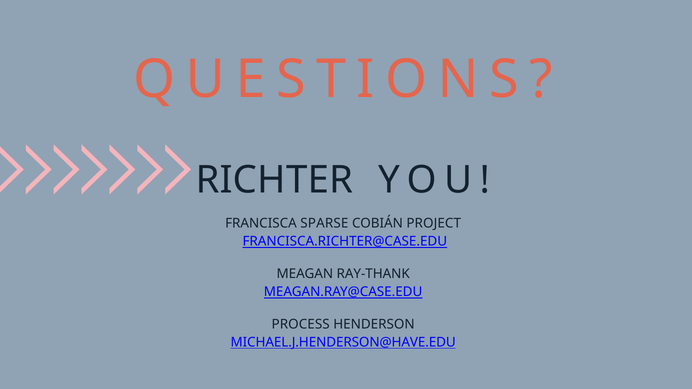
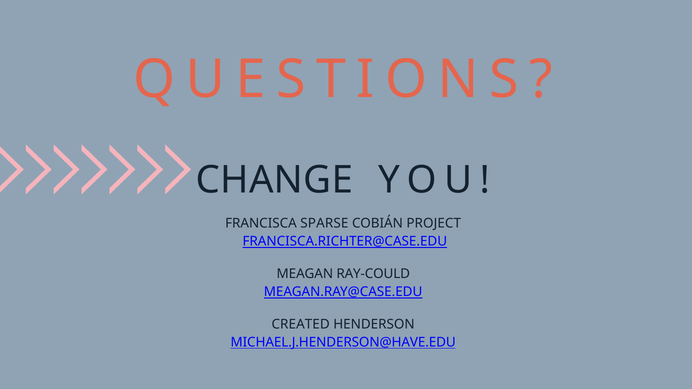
RICHTER: RICHTER -> CHANGE
RAY-THANK: RAY-THANK -> RAY-COULD
PROCESS: PROCESS -> CREATED
